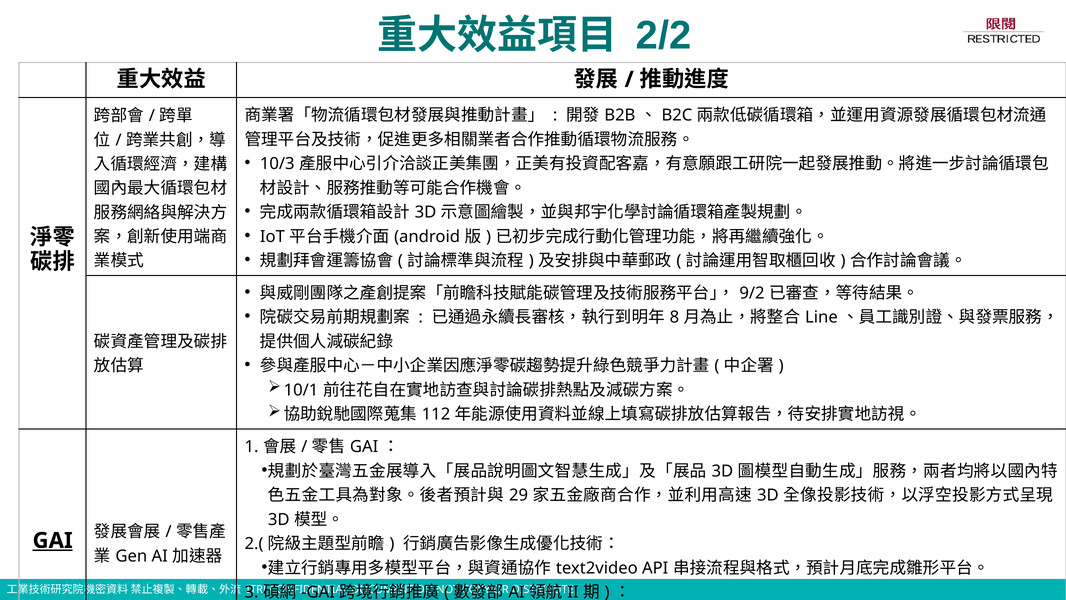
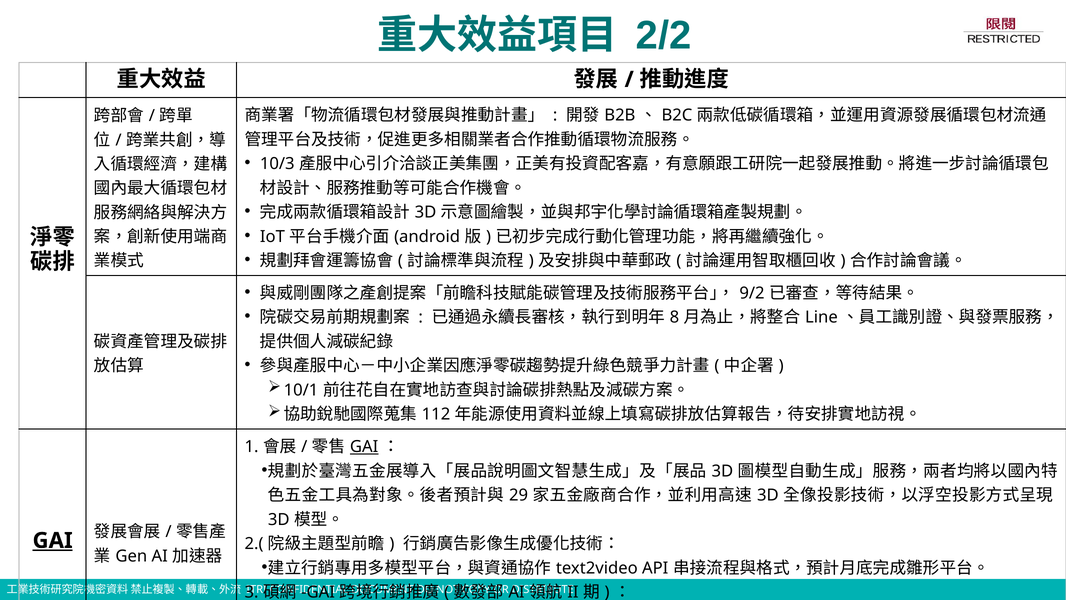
GAI at (364, 446) underline: none -> present
